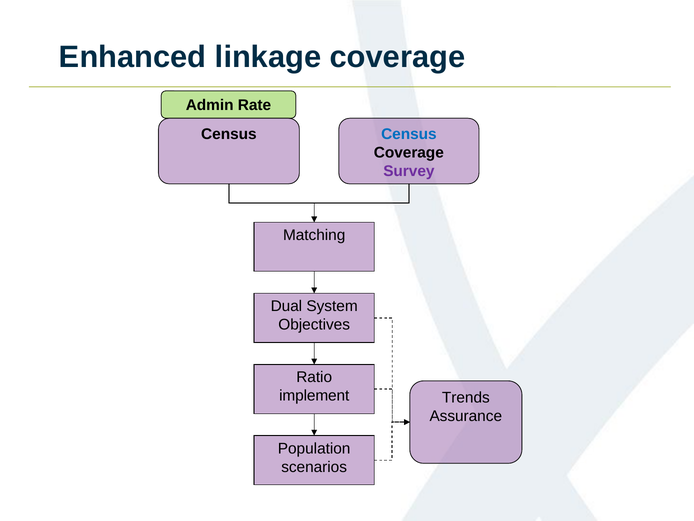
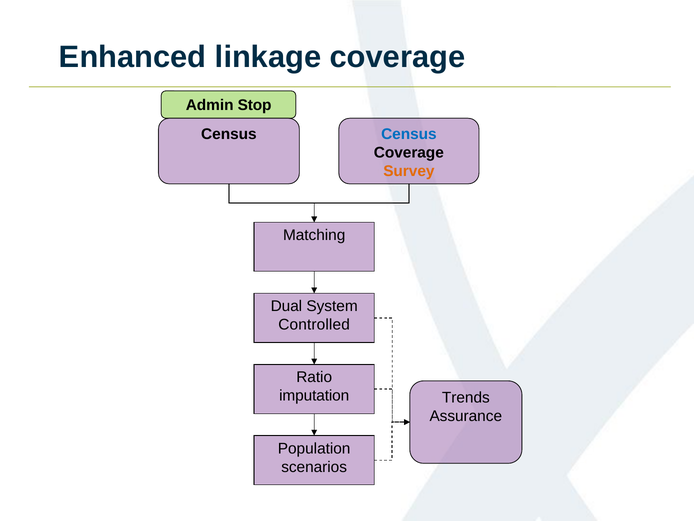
Rate: Rate -> Stop
Survey colour: purple -> orange
Objectives: Objectives -> Controlled
implement: implement -> imputation
